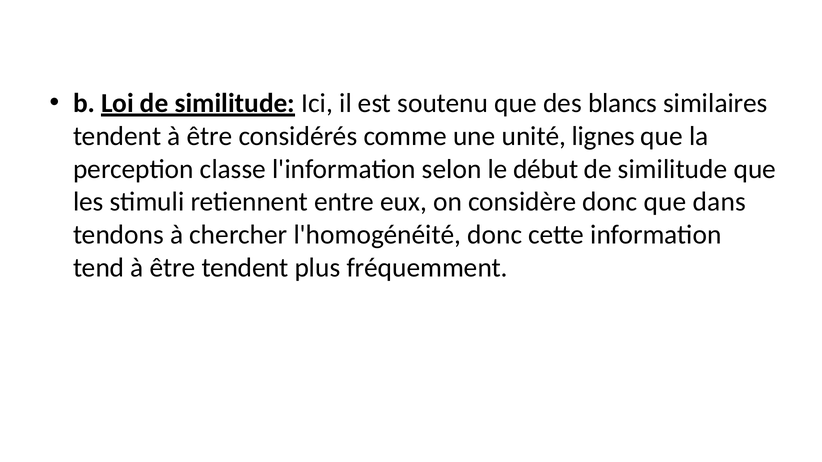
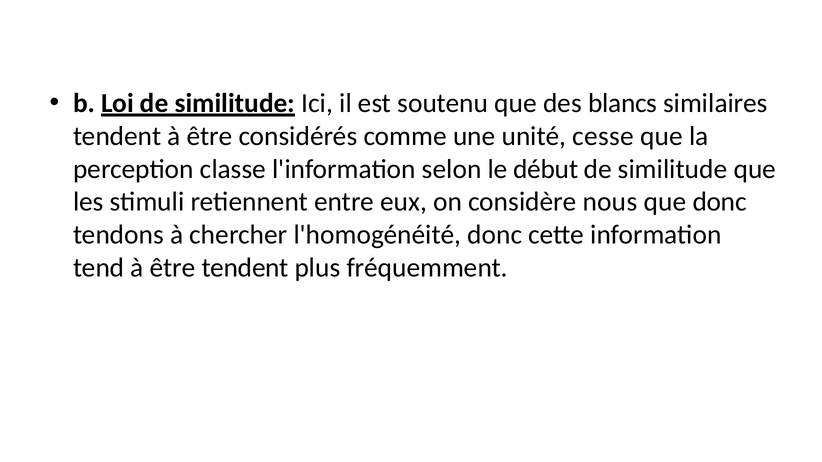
lignes: lignes -> cesse
considère donc: donc -> nous
que dans: dans -> donc
